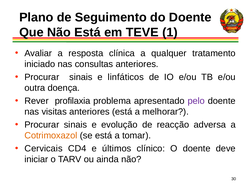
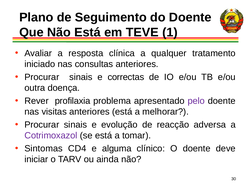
linfáticos: linfáticos -> correctas
Cotrimoxazol colour: orange -> purple
Cervicais: Cervicais -> Sintomas
últimos: últimos -> alguma
